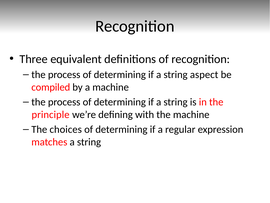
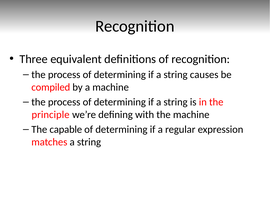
aspect: aspect -> causes
choices: choices -> capable
